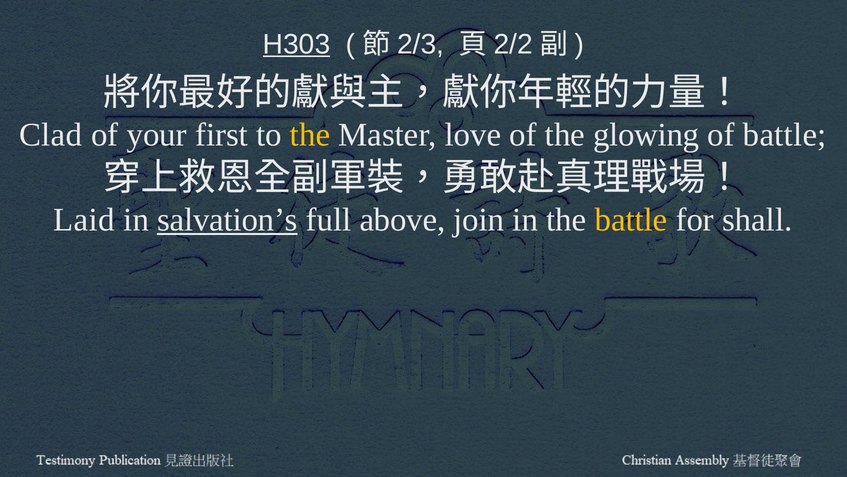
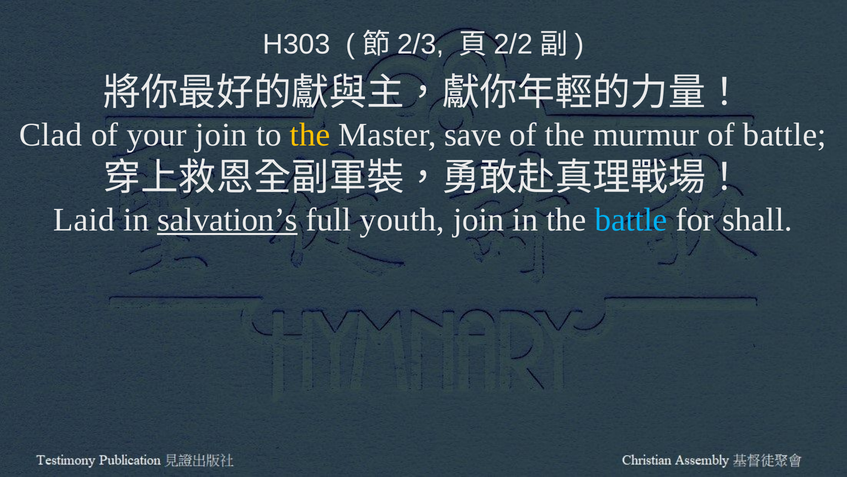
H303 underline: present -> none
your first: first -> join
love: love -> save
glowing: glowing -> murmur
above: above -> youth
battle at (631, 220) colour: yellow -> light blue
